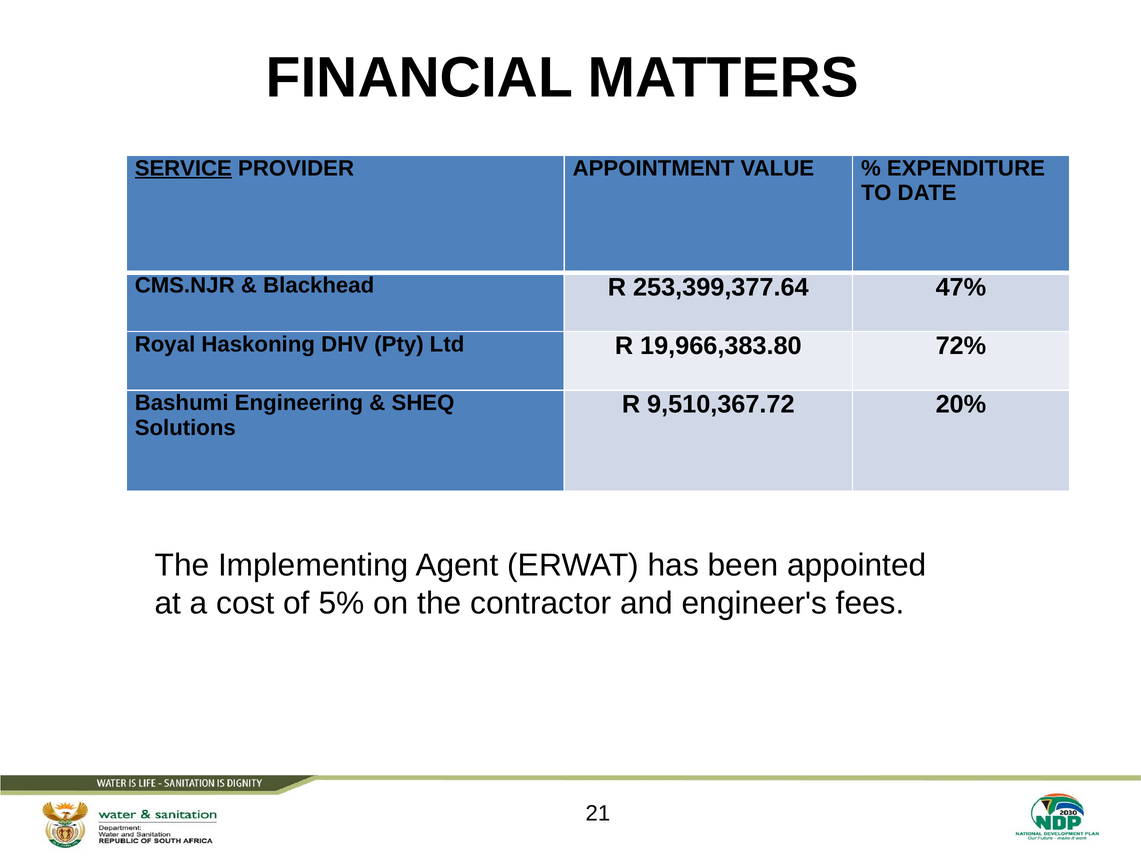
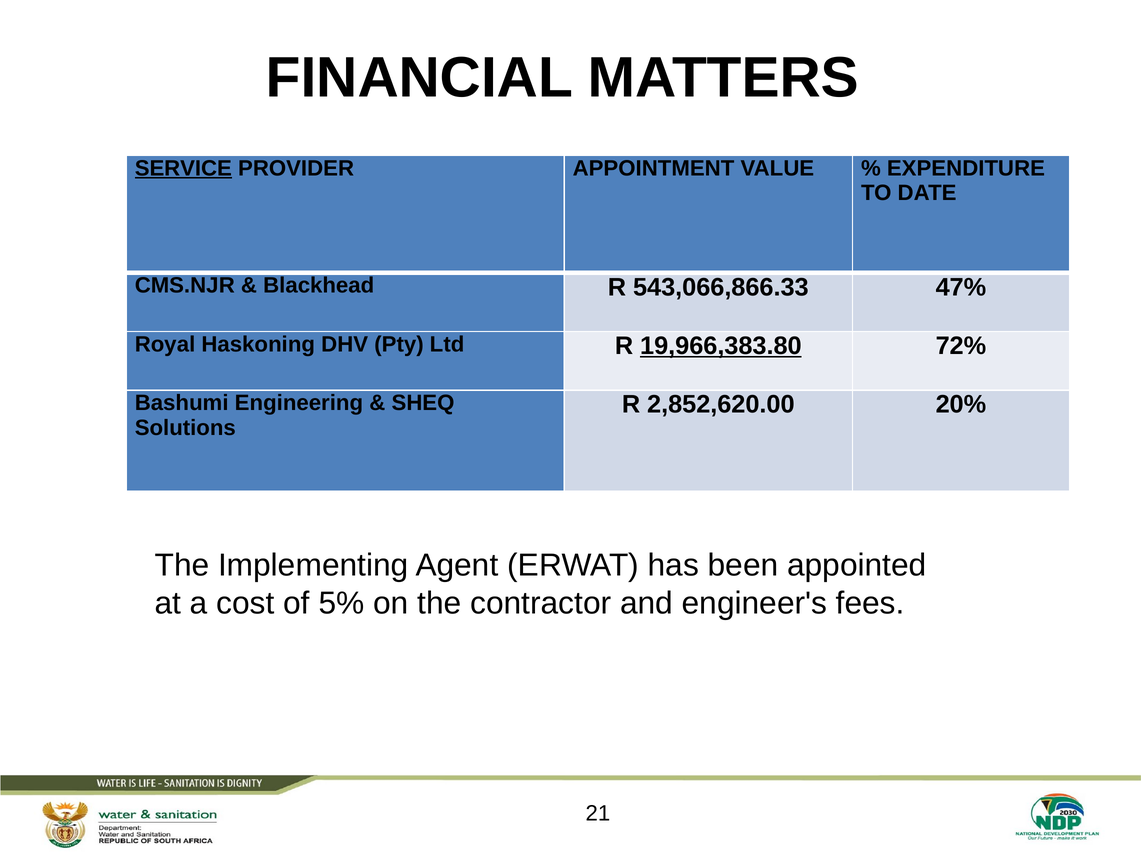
253,399,377.64: 253,399,377.64 -> 543,066,866.33
19,966,383.80 underline: none -> present
9,510,367.72: 9,510,367.72 -> 2,852,620.00
